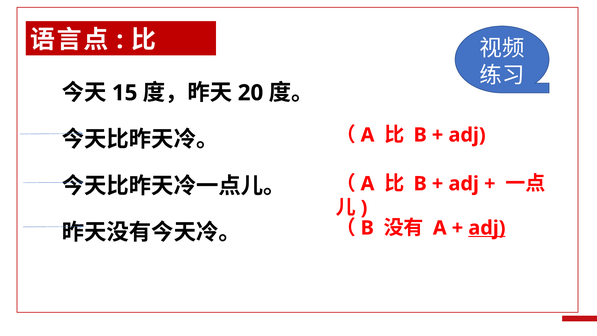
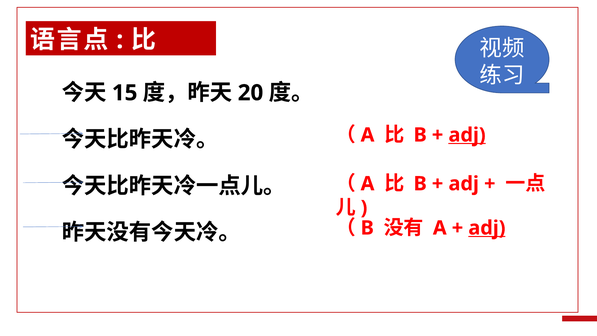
adj at (467, 135) underline: none -> present
